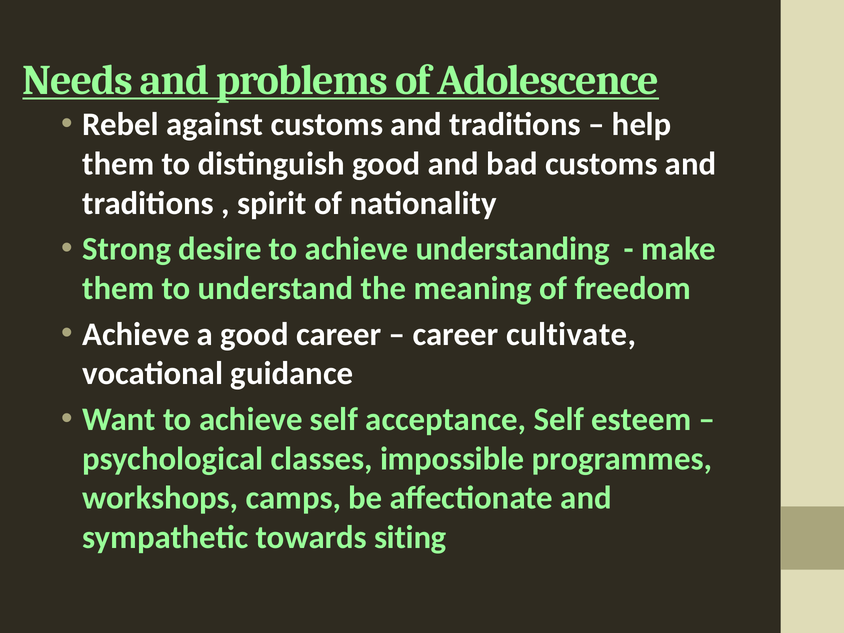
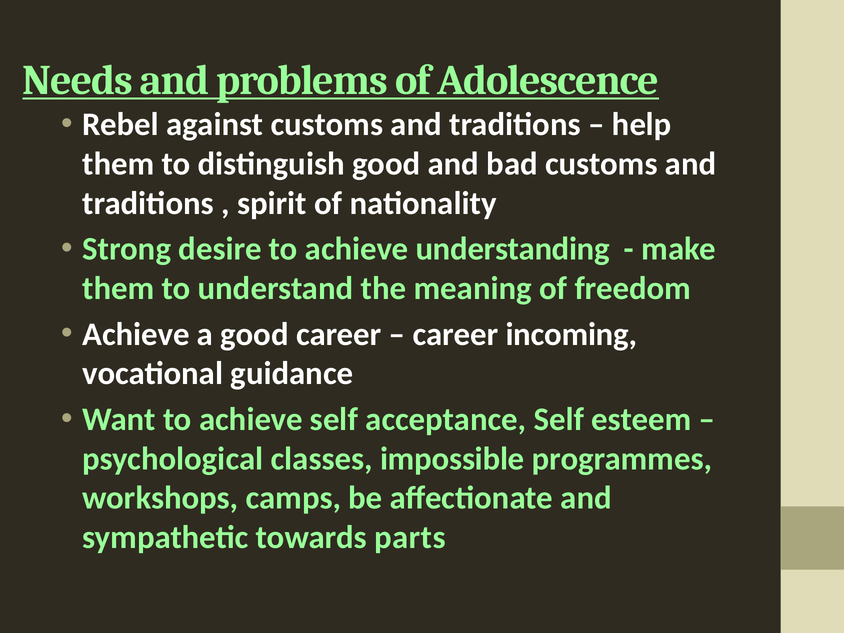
cultivate: cultivate -> incoming
siting: siting -> parts
